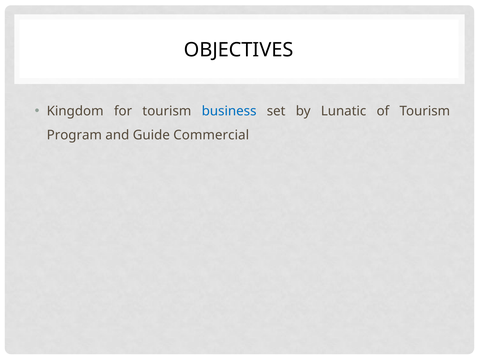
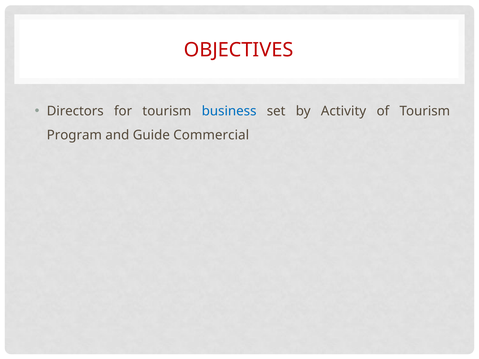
OBJECTIVES colour: black -> red
Kingdom: Kingdom -> Directors
Lunatic: Lunatic -> Activity
